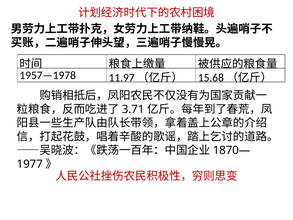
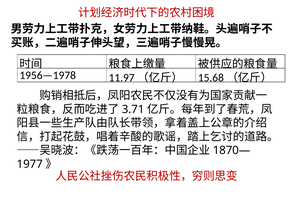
1957—1978: 1957—1978 -> 1956—1978
